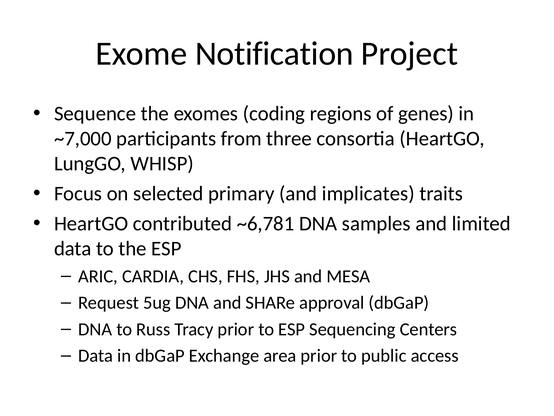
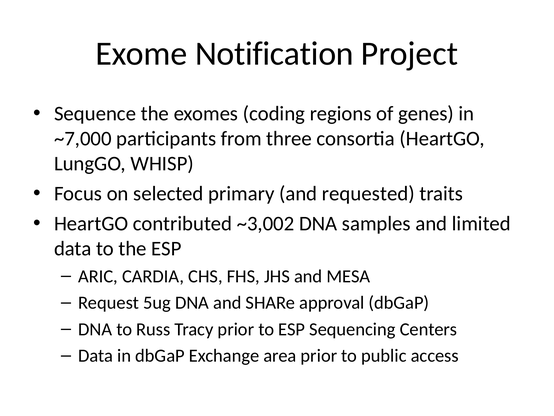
implicates: implicates -> requested
~6,781: ~6,781 -> ~3,002
